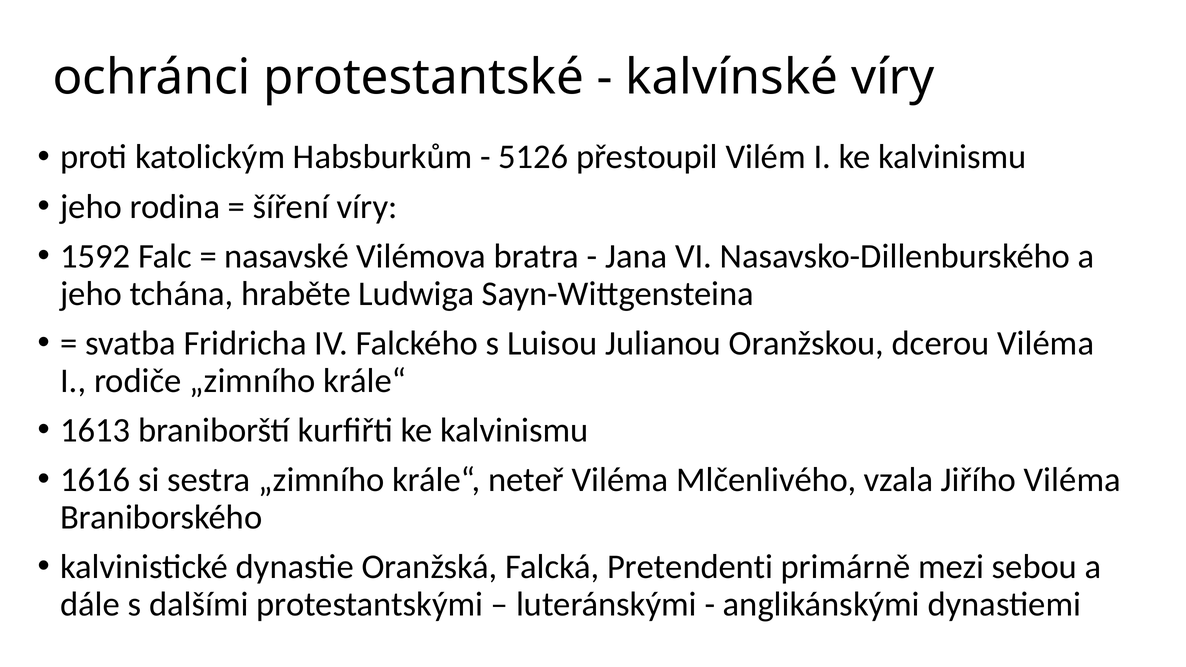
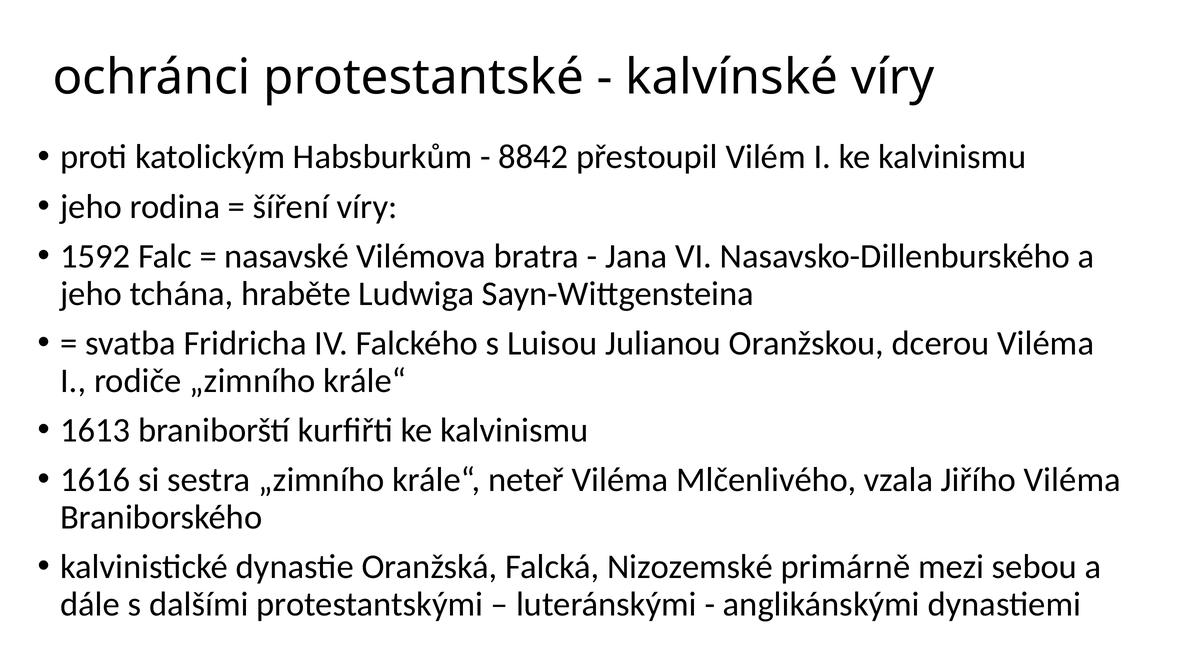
5126: 5126 -> 8842
Pretendenti: Pretendenti -> Nizozemské
